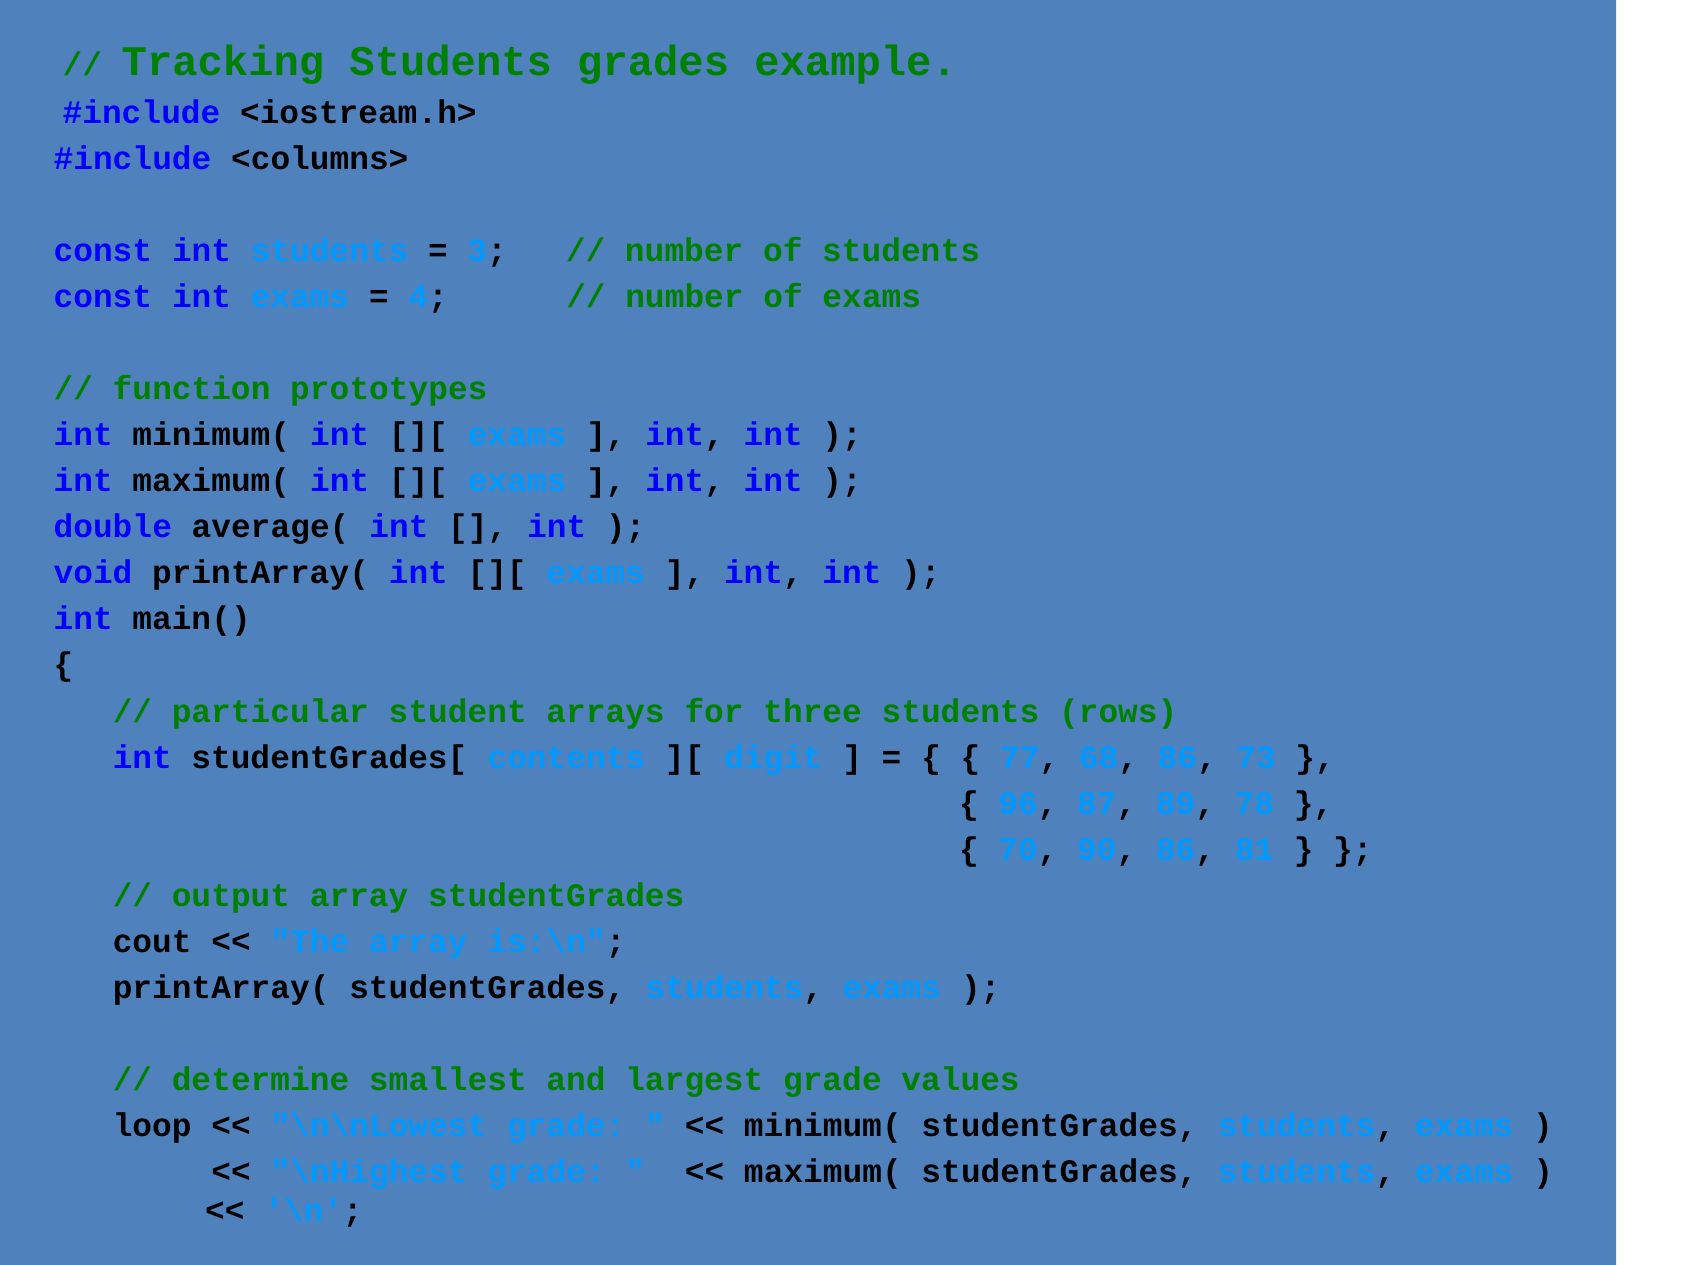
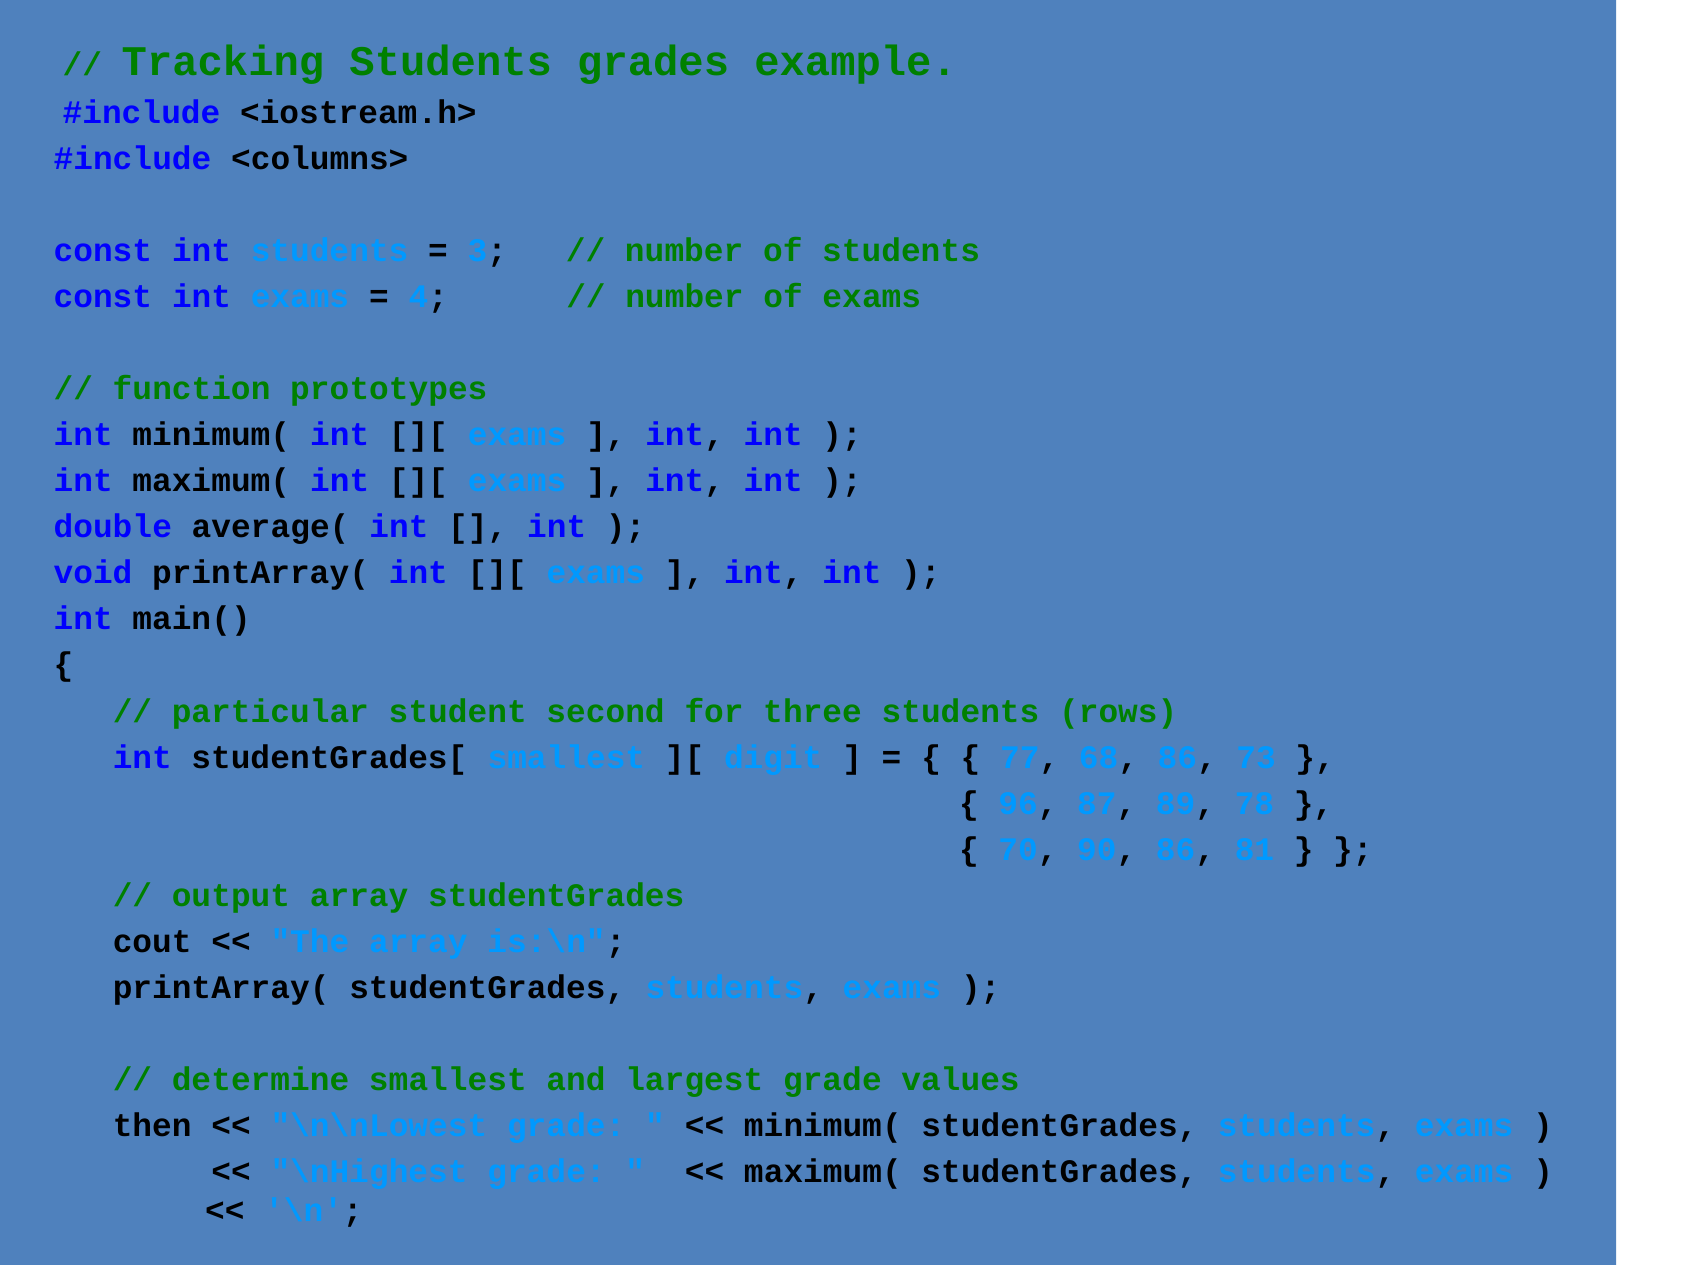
arrays: arrays -> second
studentGrades[ contents: contents -> smallest
loop: loop -> then
